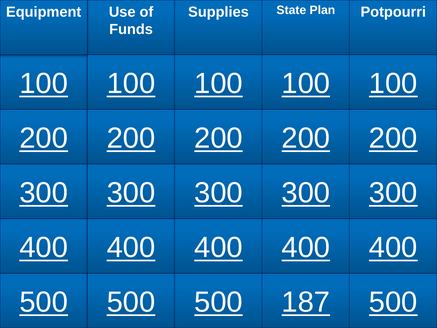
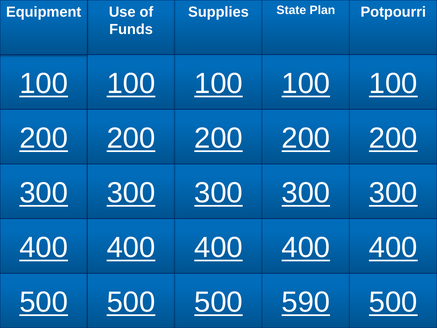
187: 187 -> 590
